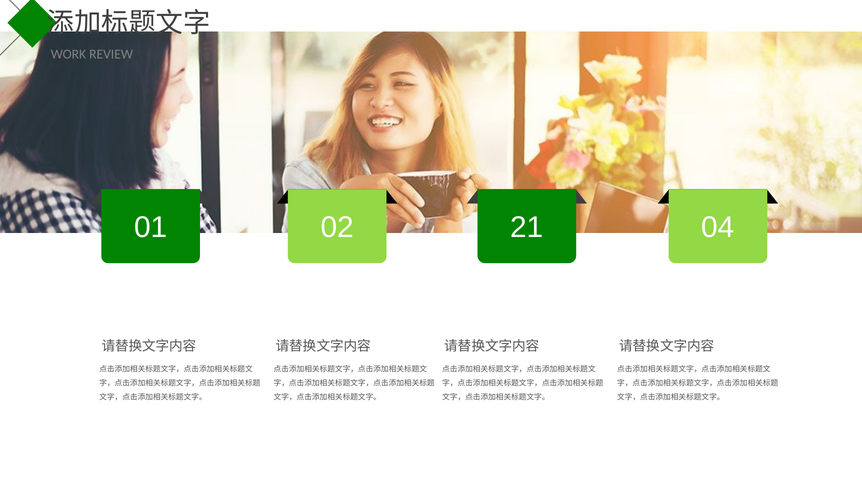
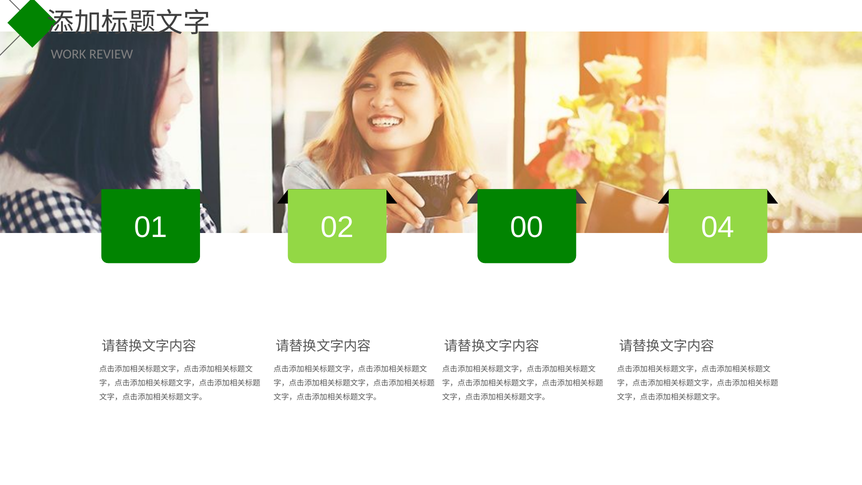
21: 21 -> 00
